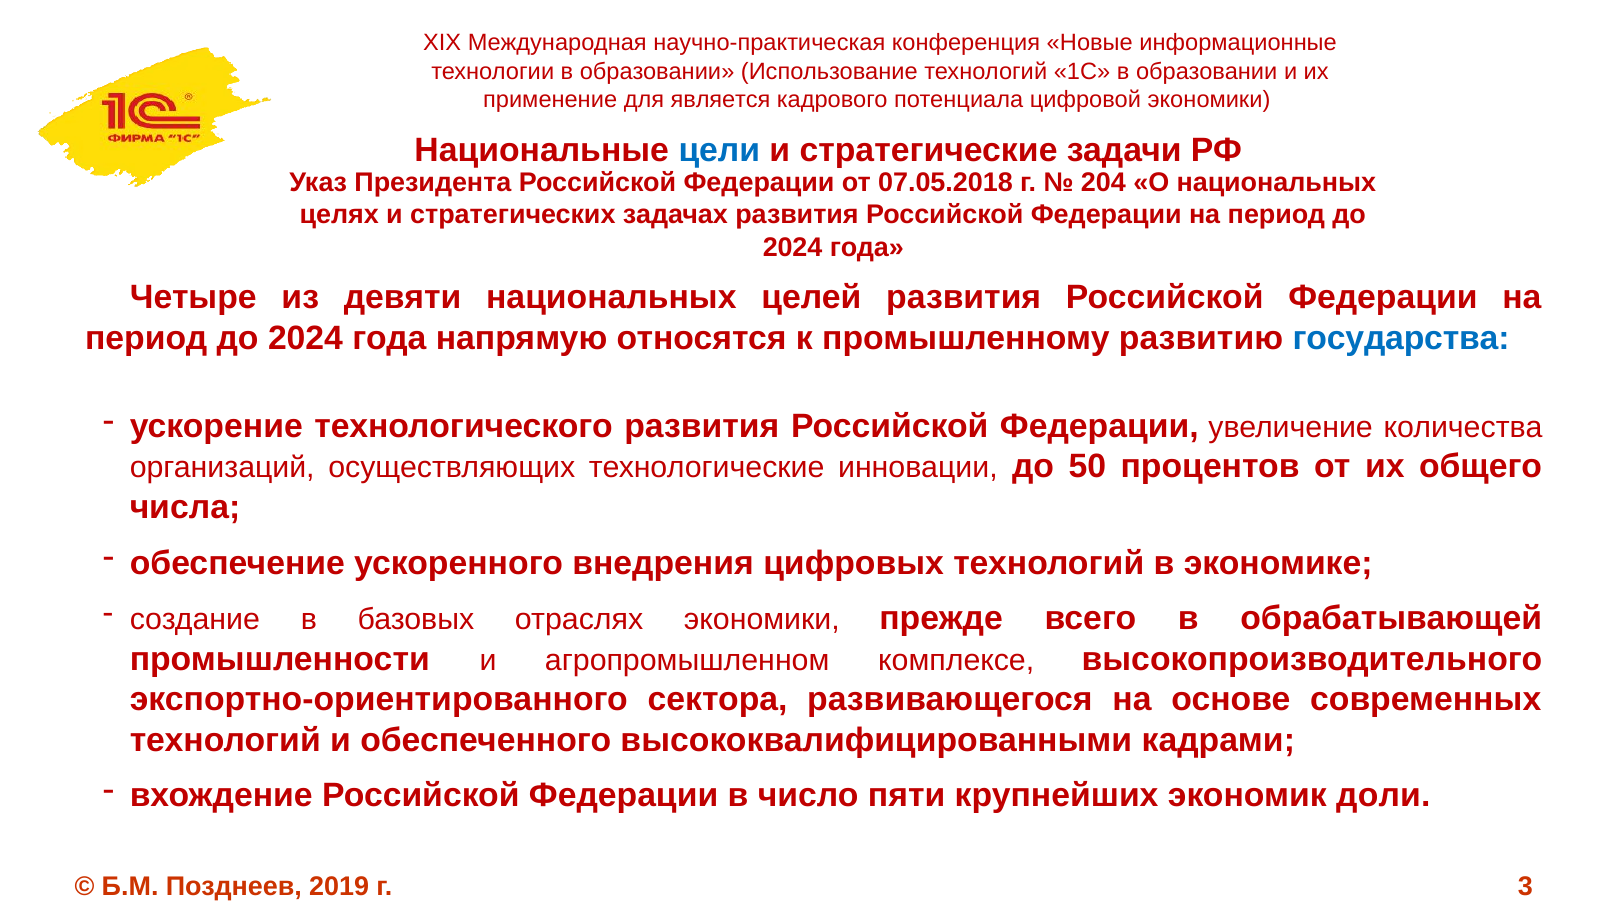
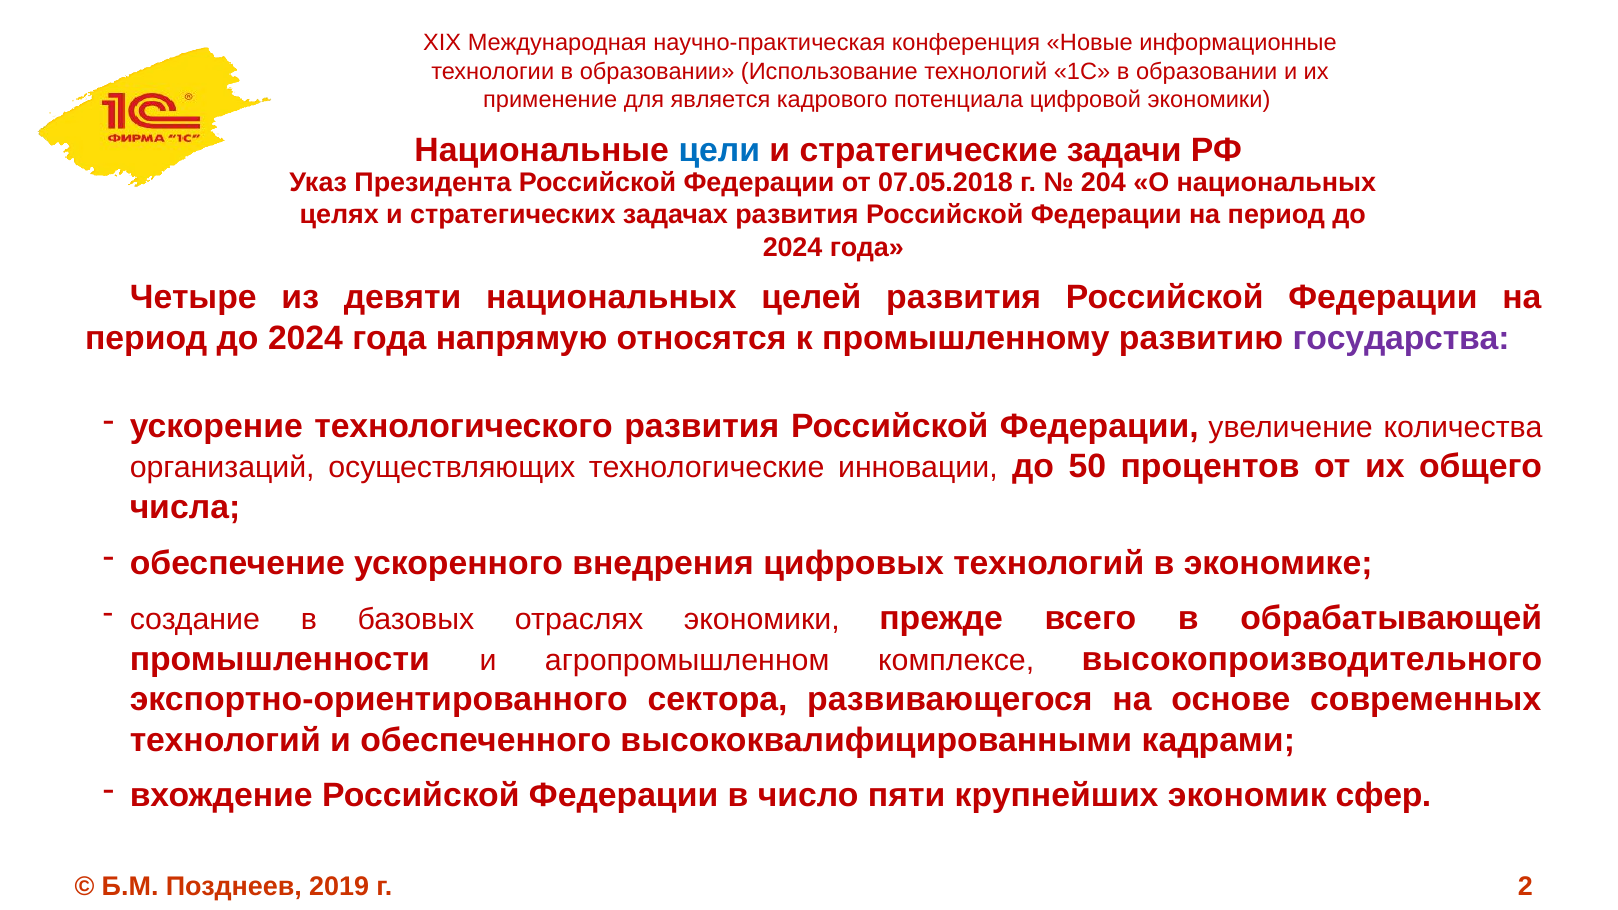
государства colour: blue -> purple
доли: доли -> сфер
3: 3 -> 2
